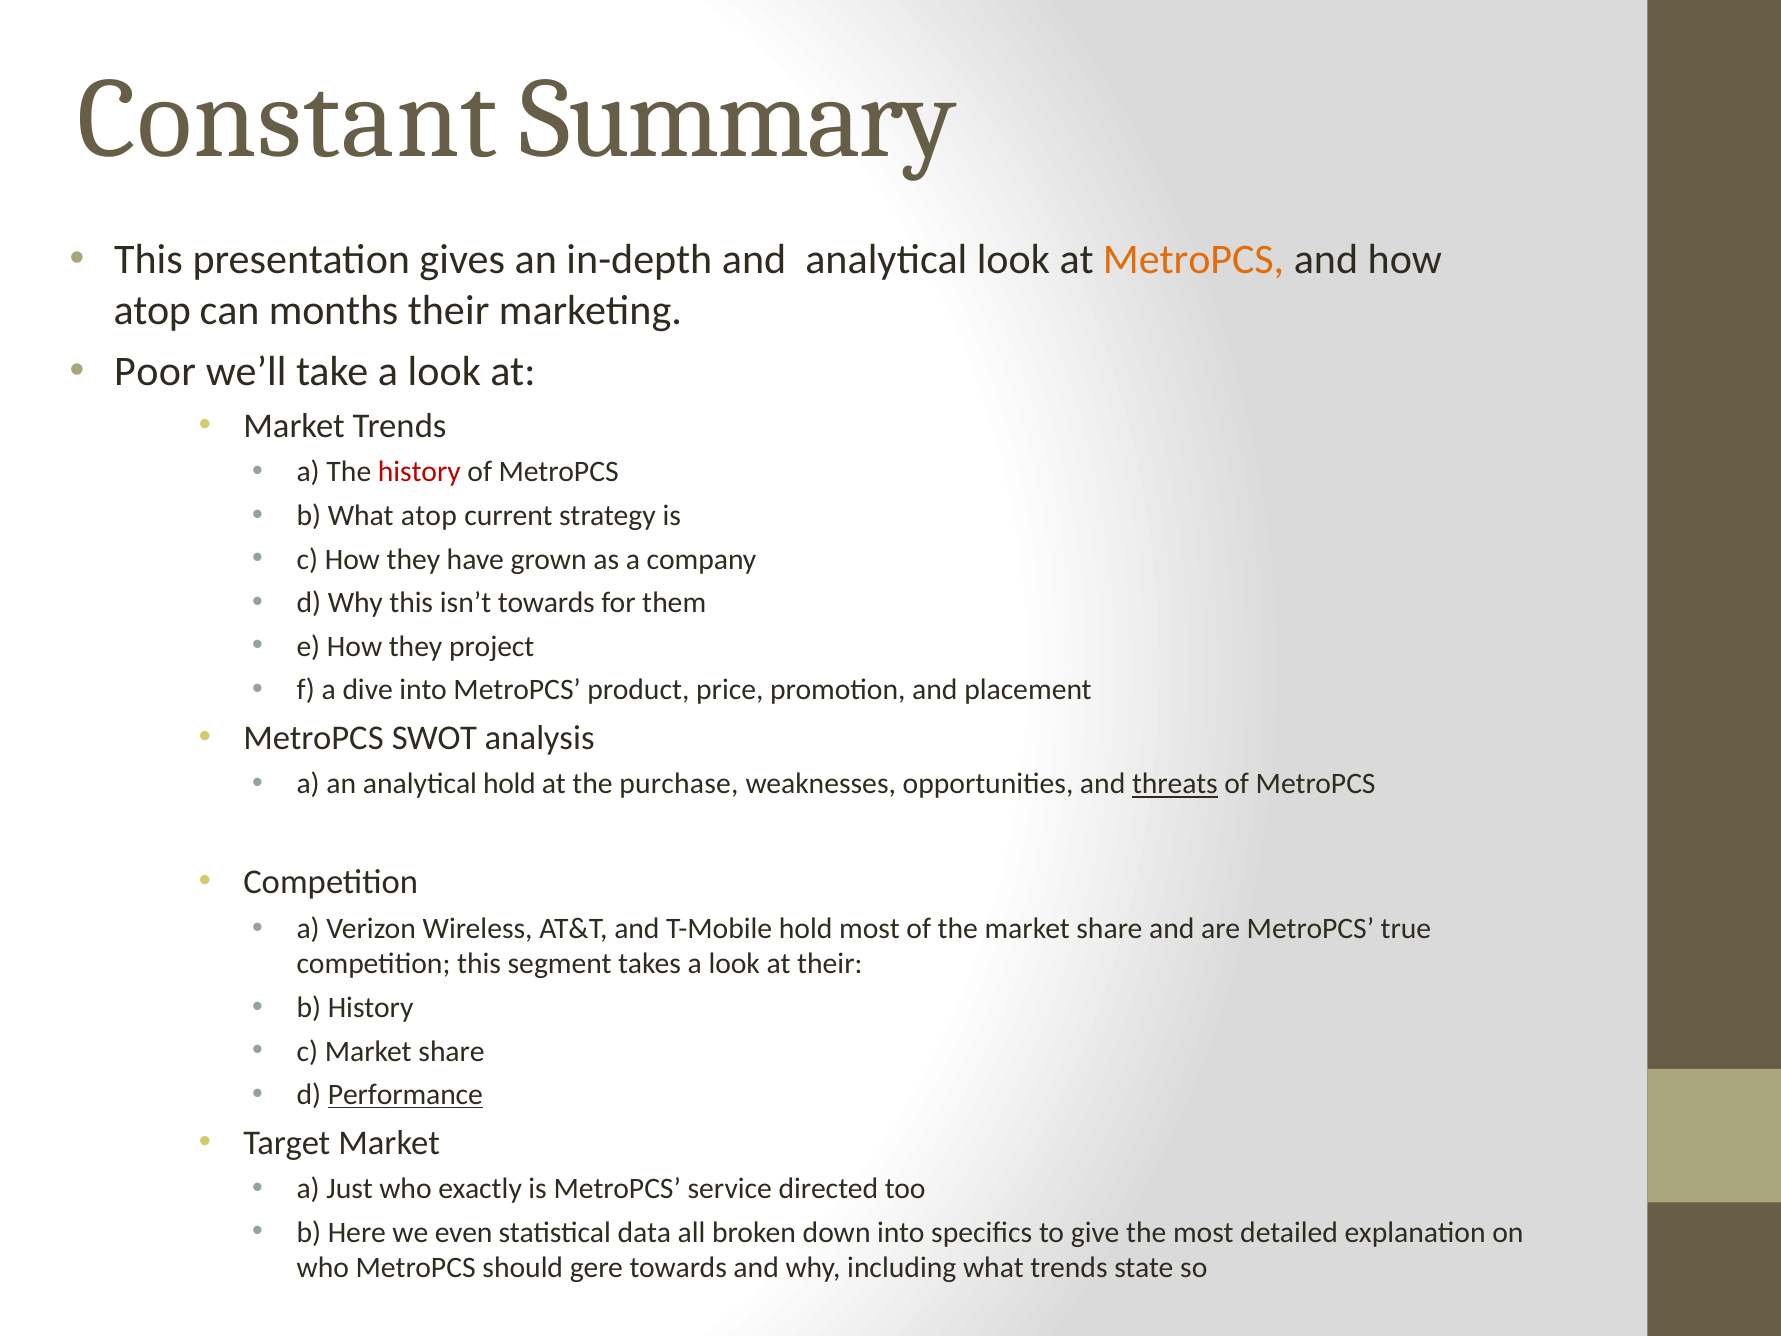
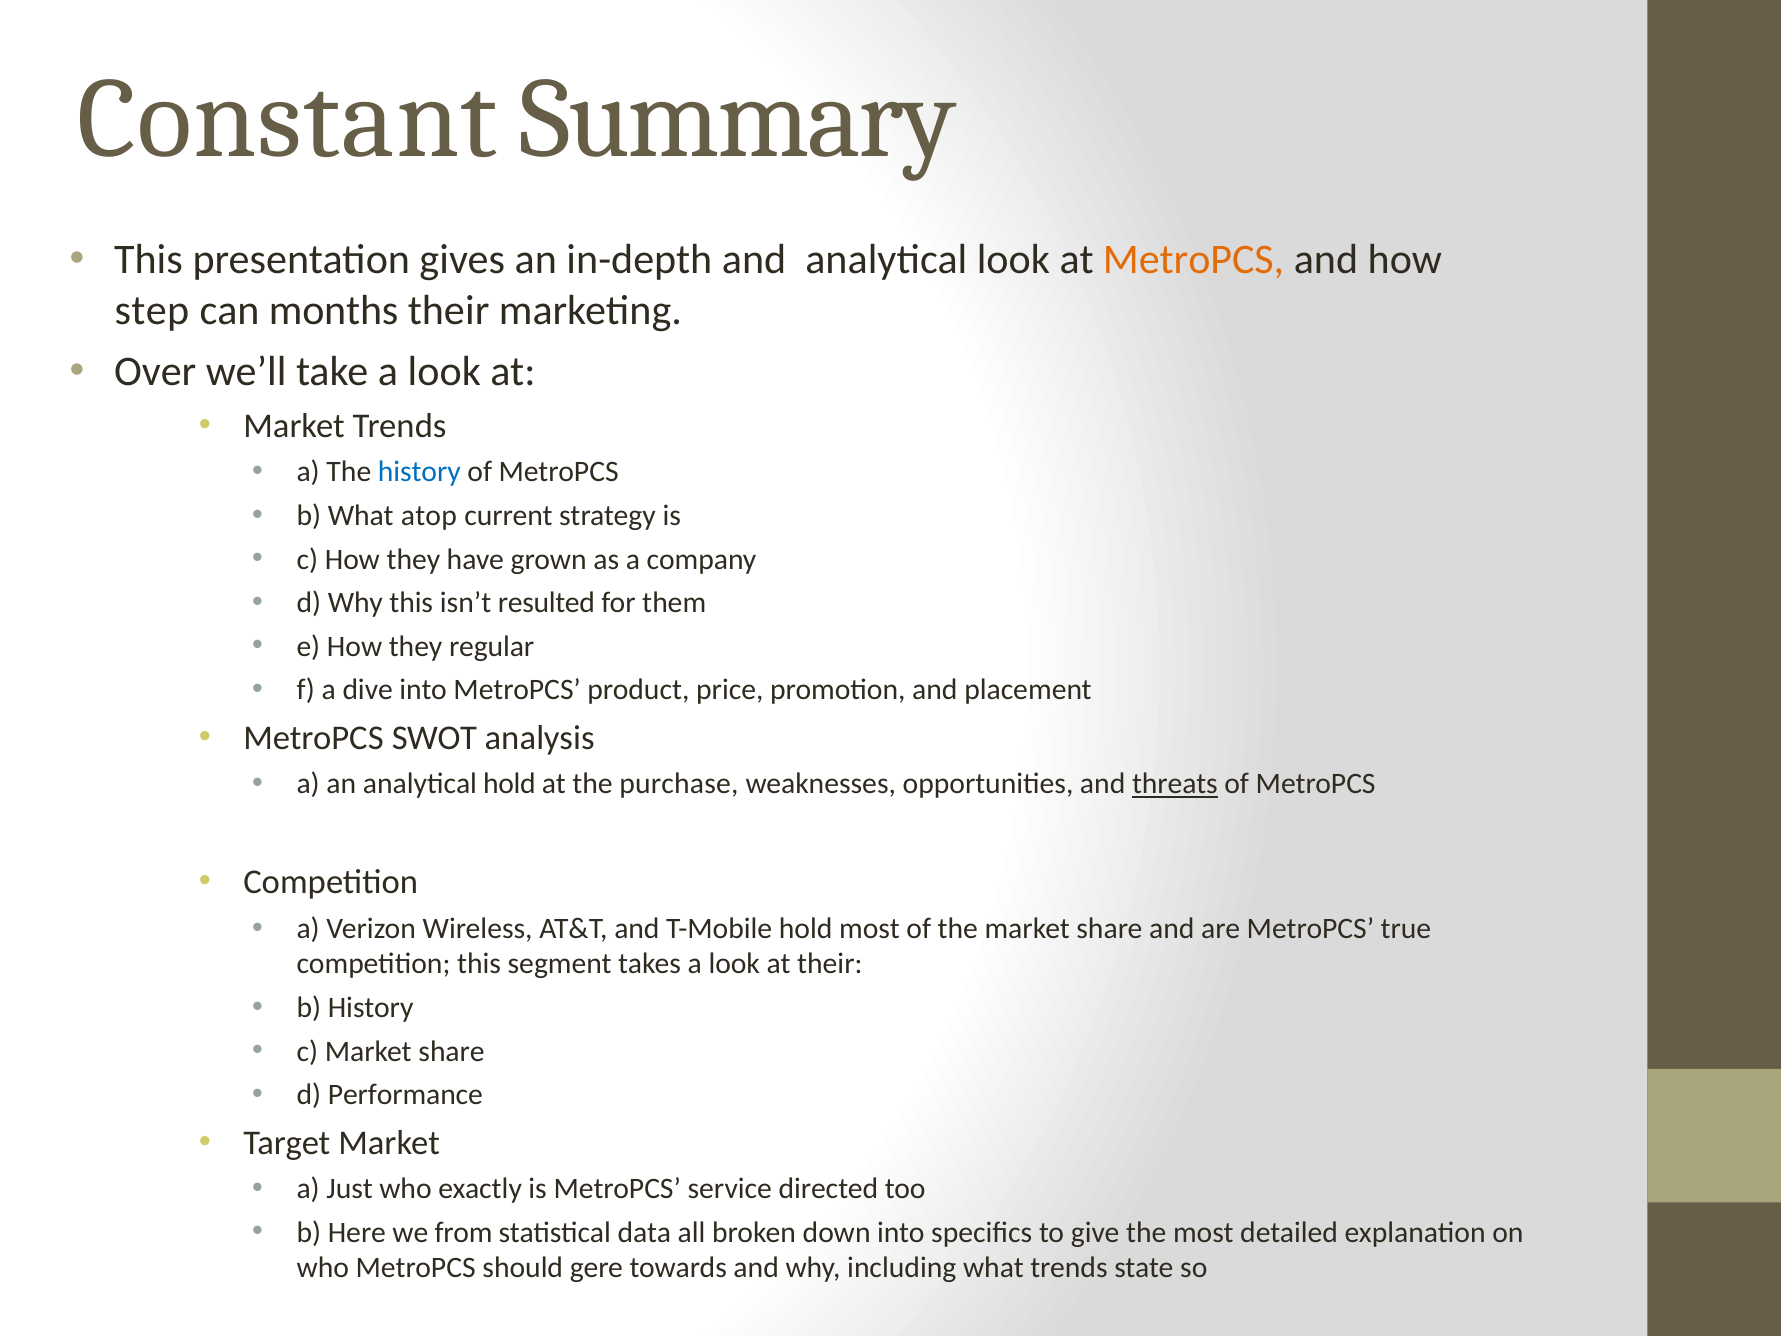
atop at (152, 310): atop -> step
Poor: Poor -> Over
history at (419, 472) colour: red -> blue
isn’t towards: towards -> resulted
project: project -> regular
Performance underline: present -> none
even: even -> from
